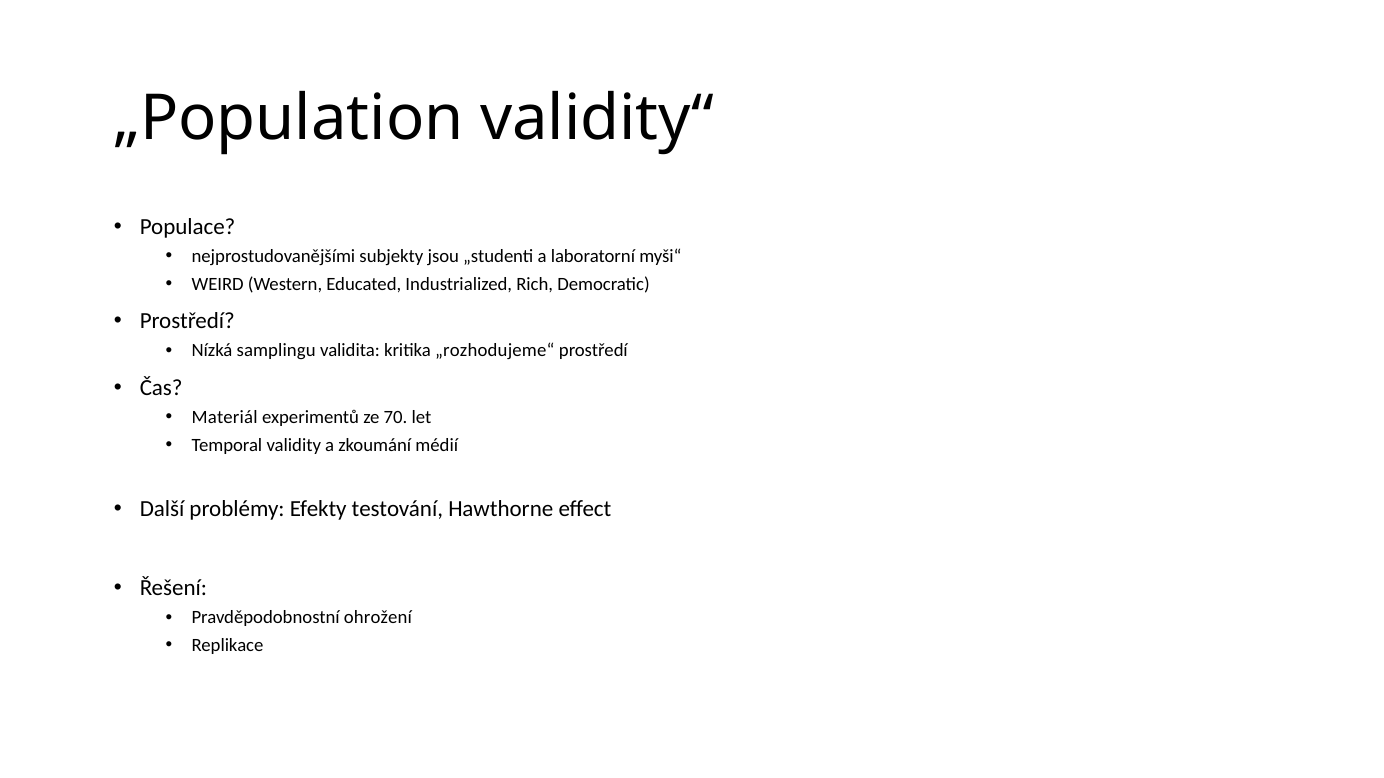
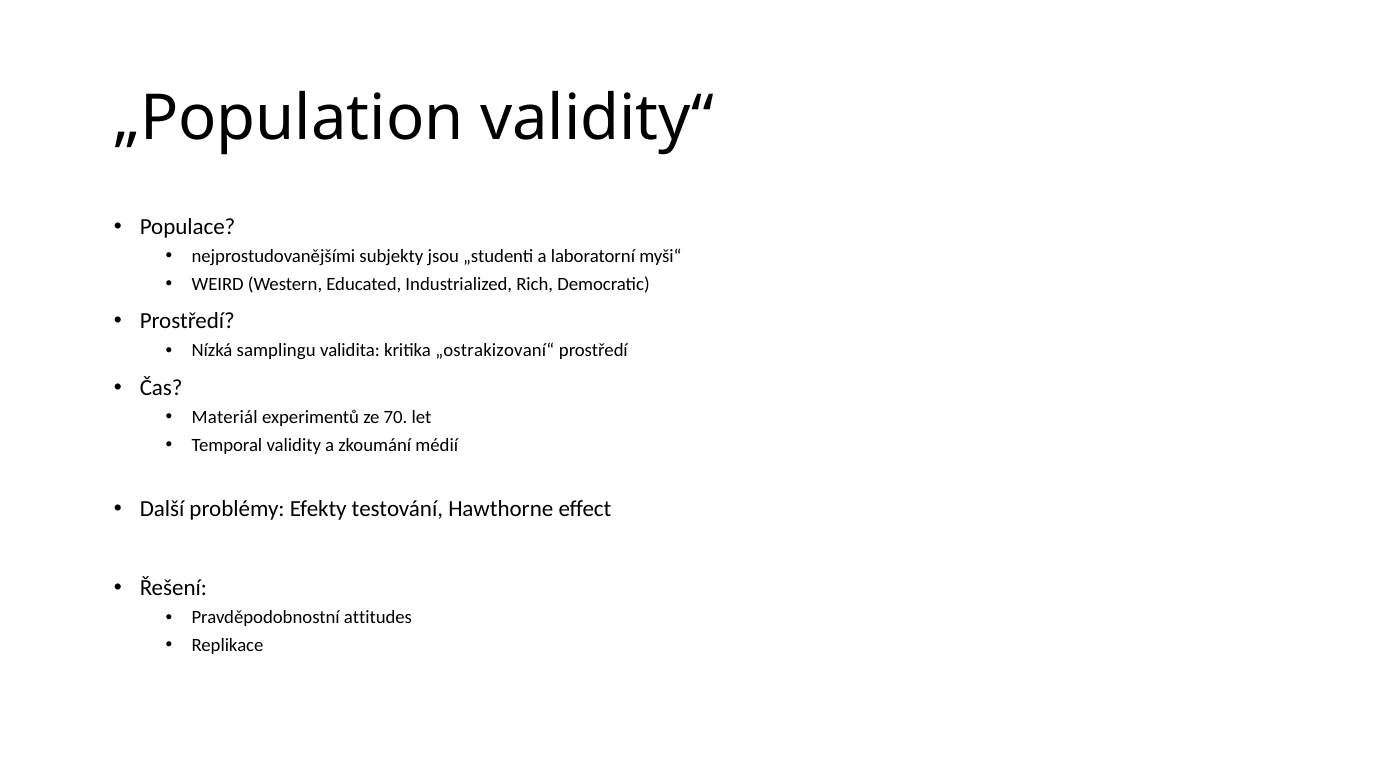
„rozhodujeme“: „rozhodujeme“ -> „ostrakizovaní“
ohrožení: ohrožení -> attitudes
